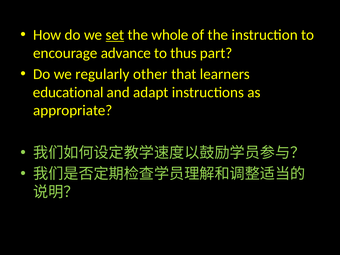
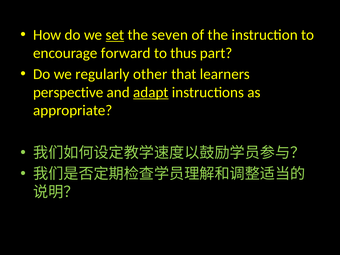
whole: whole -> seven
advance: advance -> forward
educational: educational -> perspective
adapt underline: none -> present
